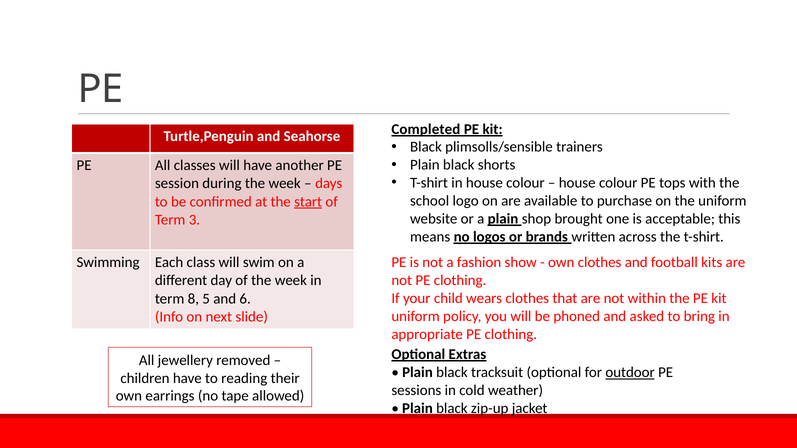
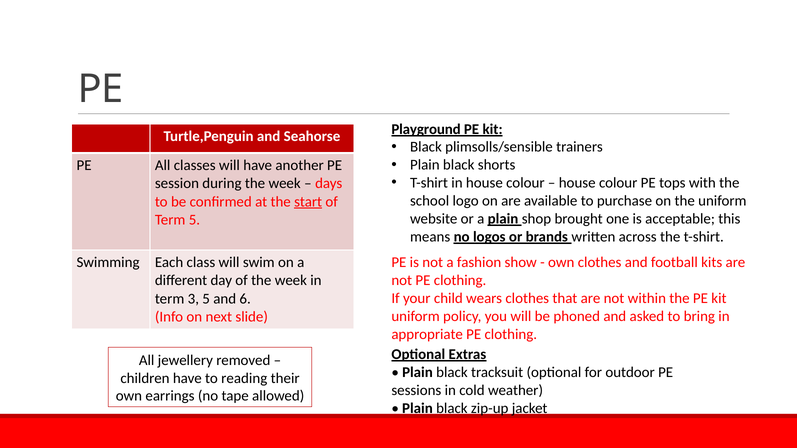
Completed: Completed -> Playground
Term 3: 3 -> 5
8: 8 -> 3
outdoor underline: present -> none
